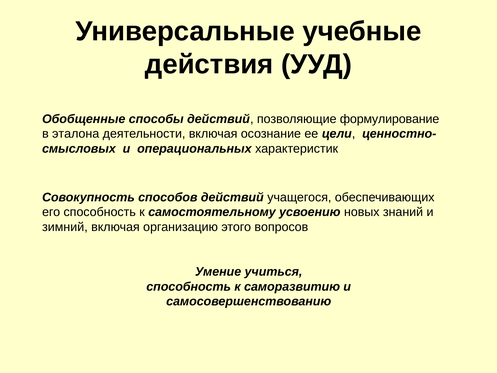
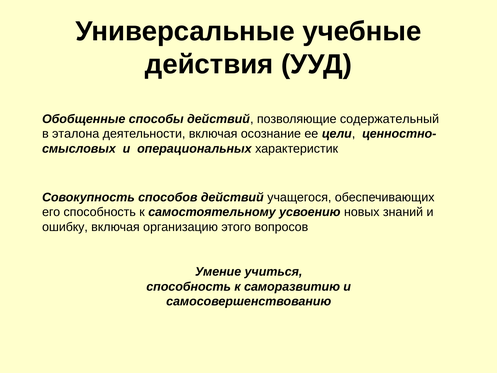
формулирование: формулирование -> содержательный
зимний: зимний -> ошибку
